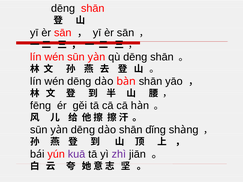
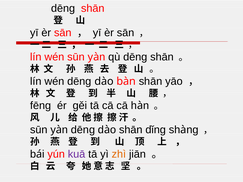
zhì colour: purple -> orange
